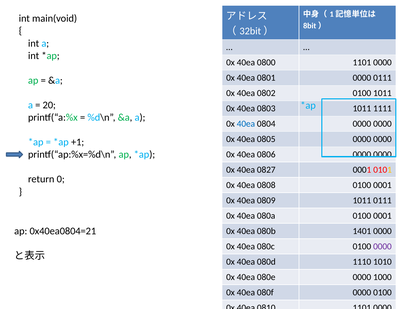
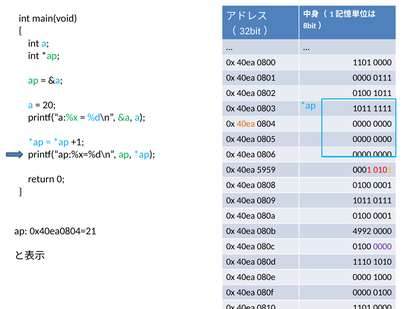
40ea at (246, 124) colour: blue -> orange
0827: 0827 -> 5959
1401: 1401 -> 4992
